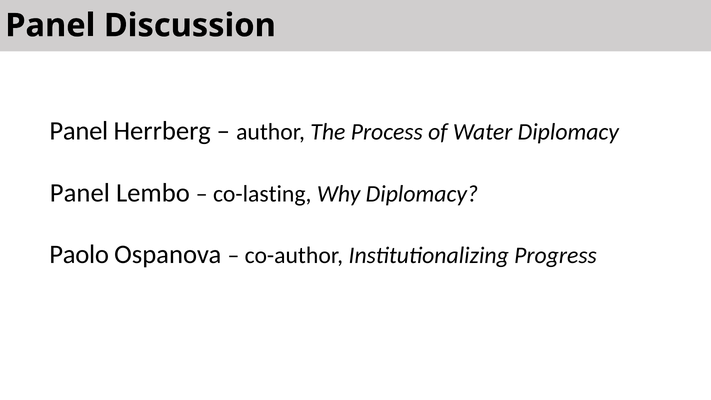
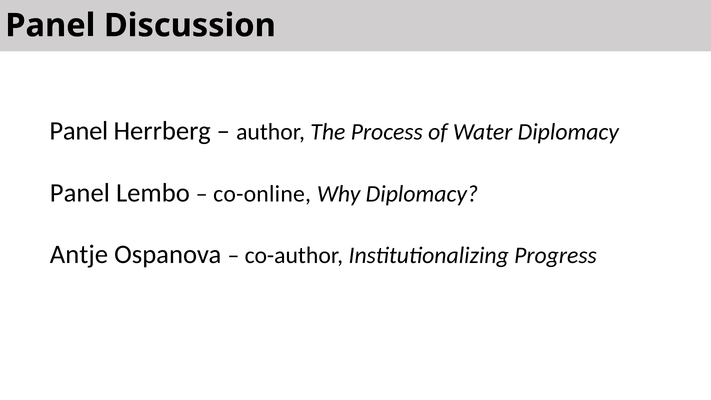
co-lasting: co-lasting -> co-online
Paolo: Paolo -> Antje
